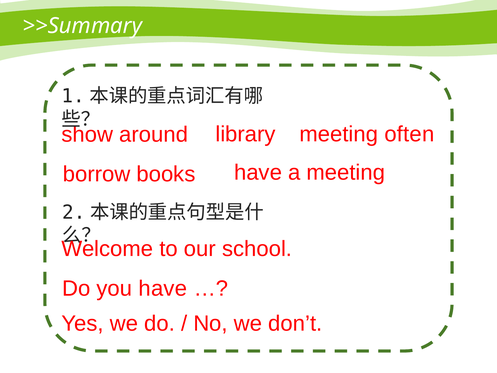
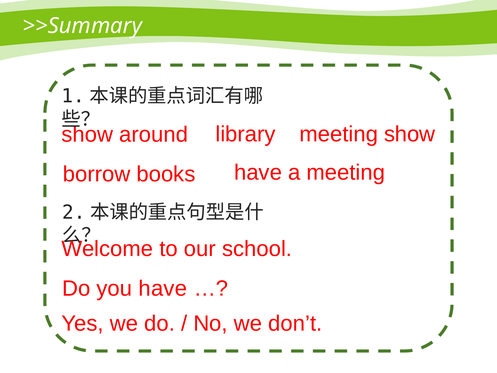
meeting often: often -> show
